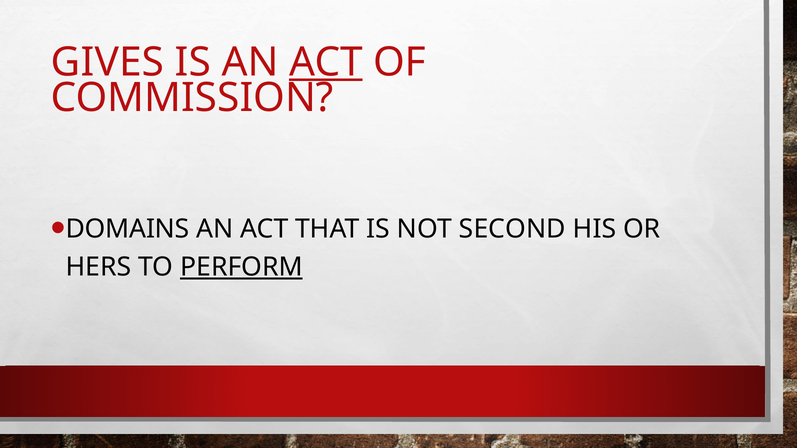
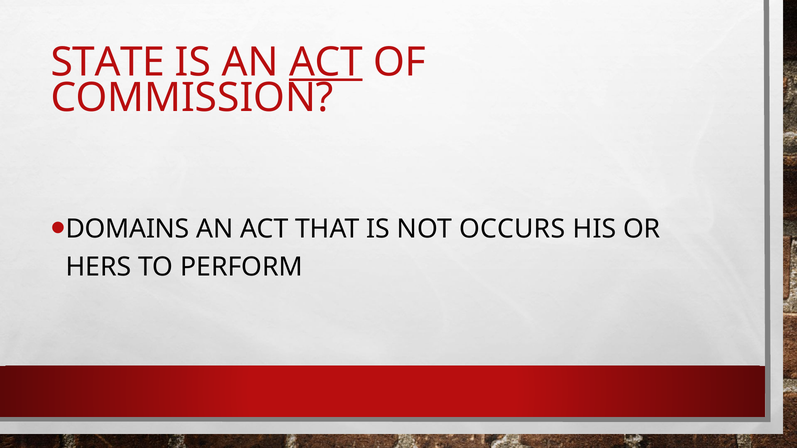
GIVES: GIVES -> STATE
SECOND: SECOND -> OCCURS
PERFORM underline: present -> none
